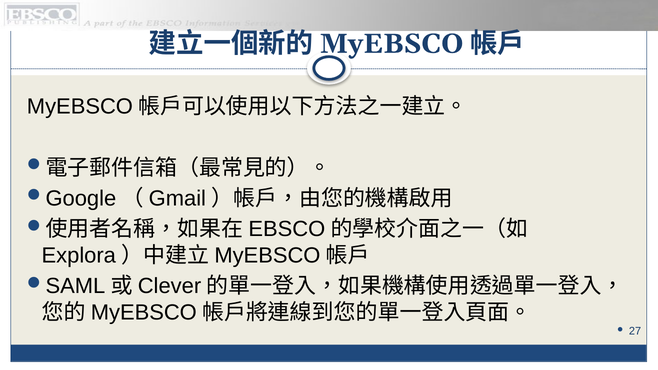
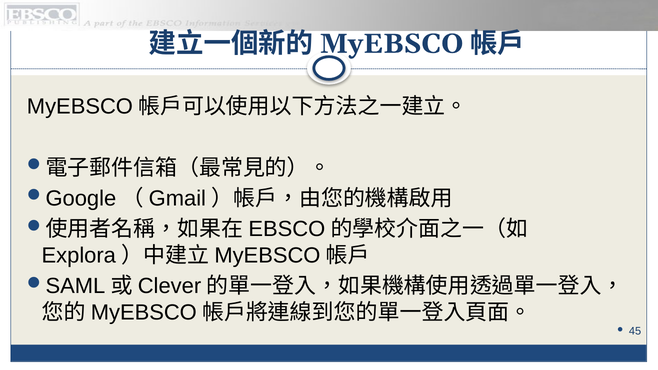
27: 27 -> 45
